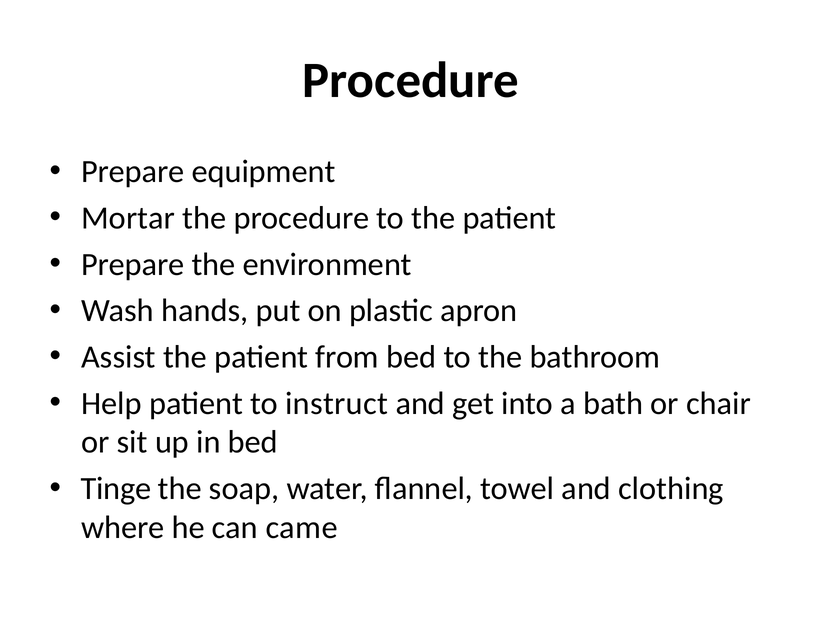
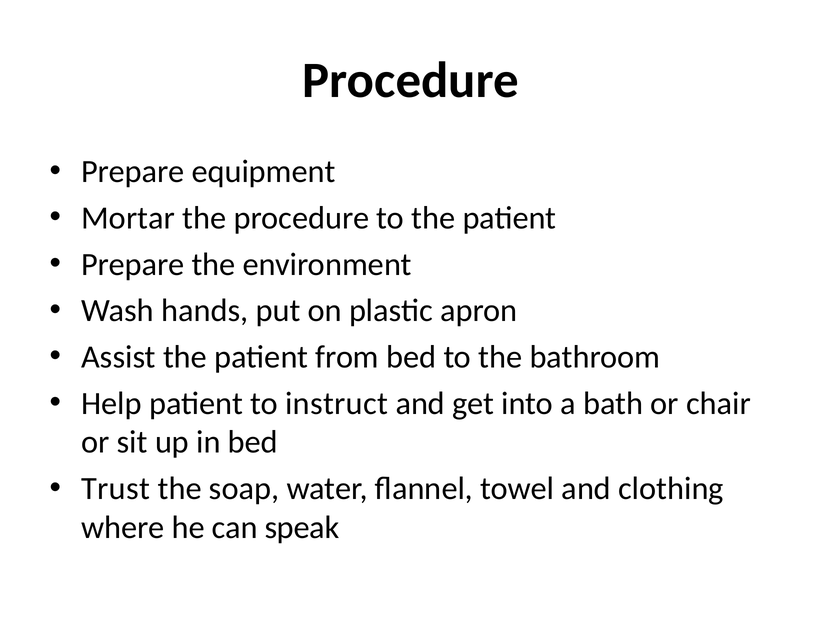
Tinge: Tinge -> Trust
came: came -> speak
